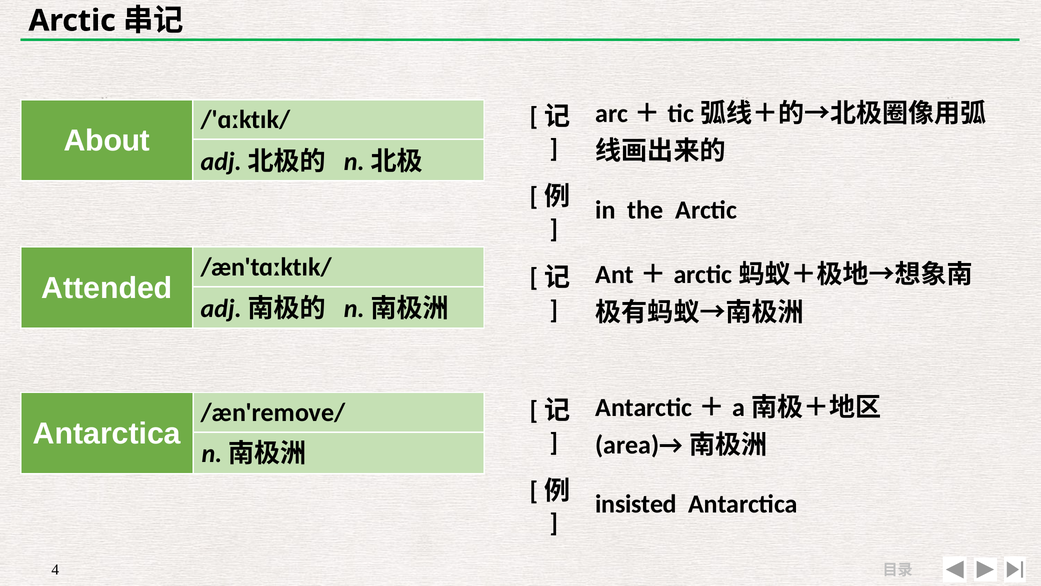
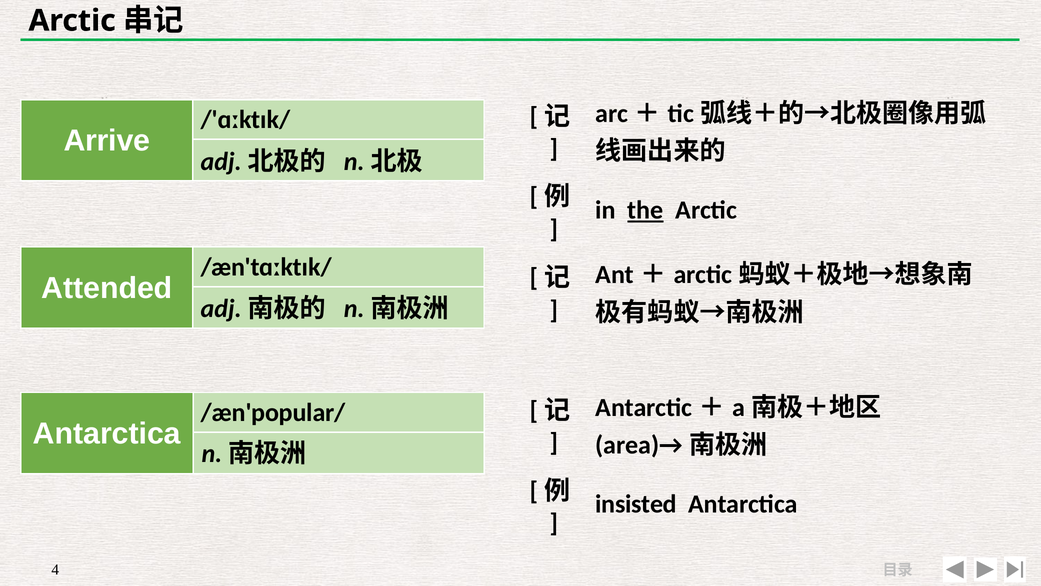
About: About -> Arrive
the underline: none -> present
/æn'remove/: /æn'remove/ -> /æn'popular/
